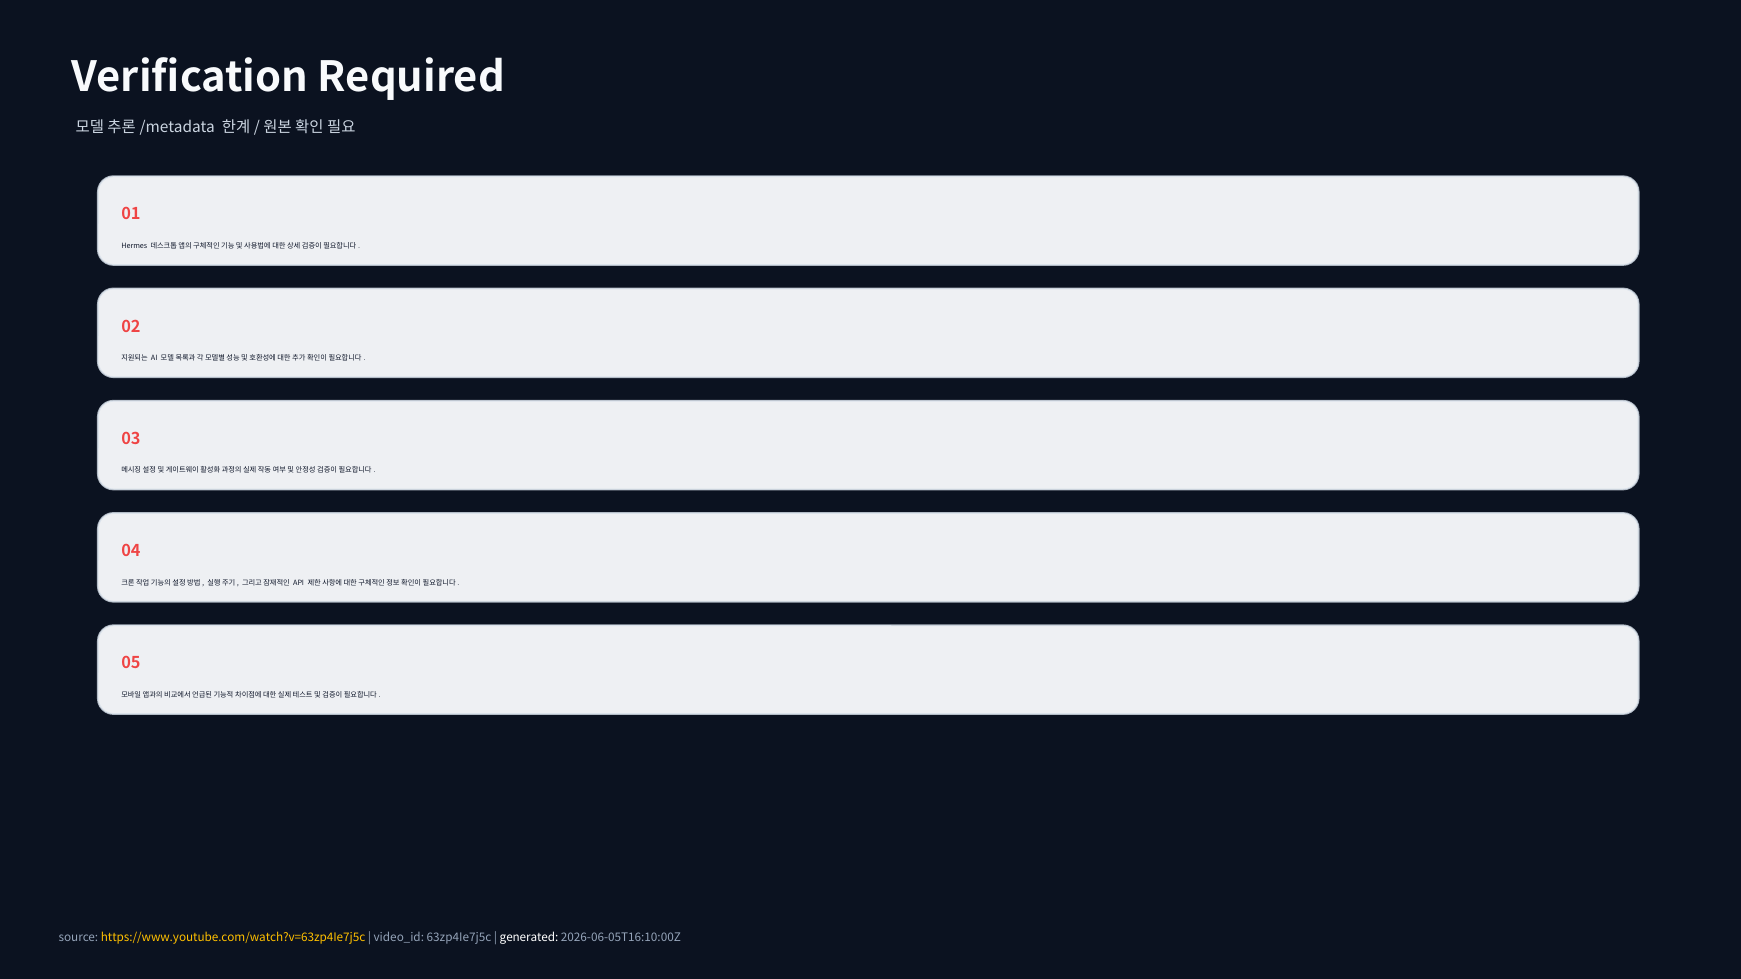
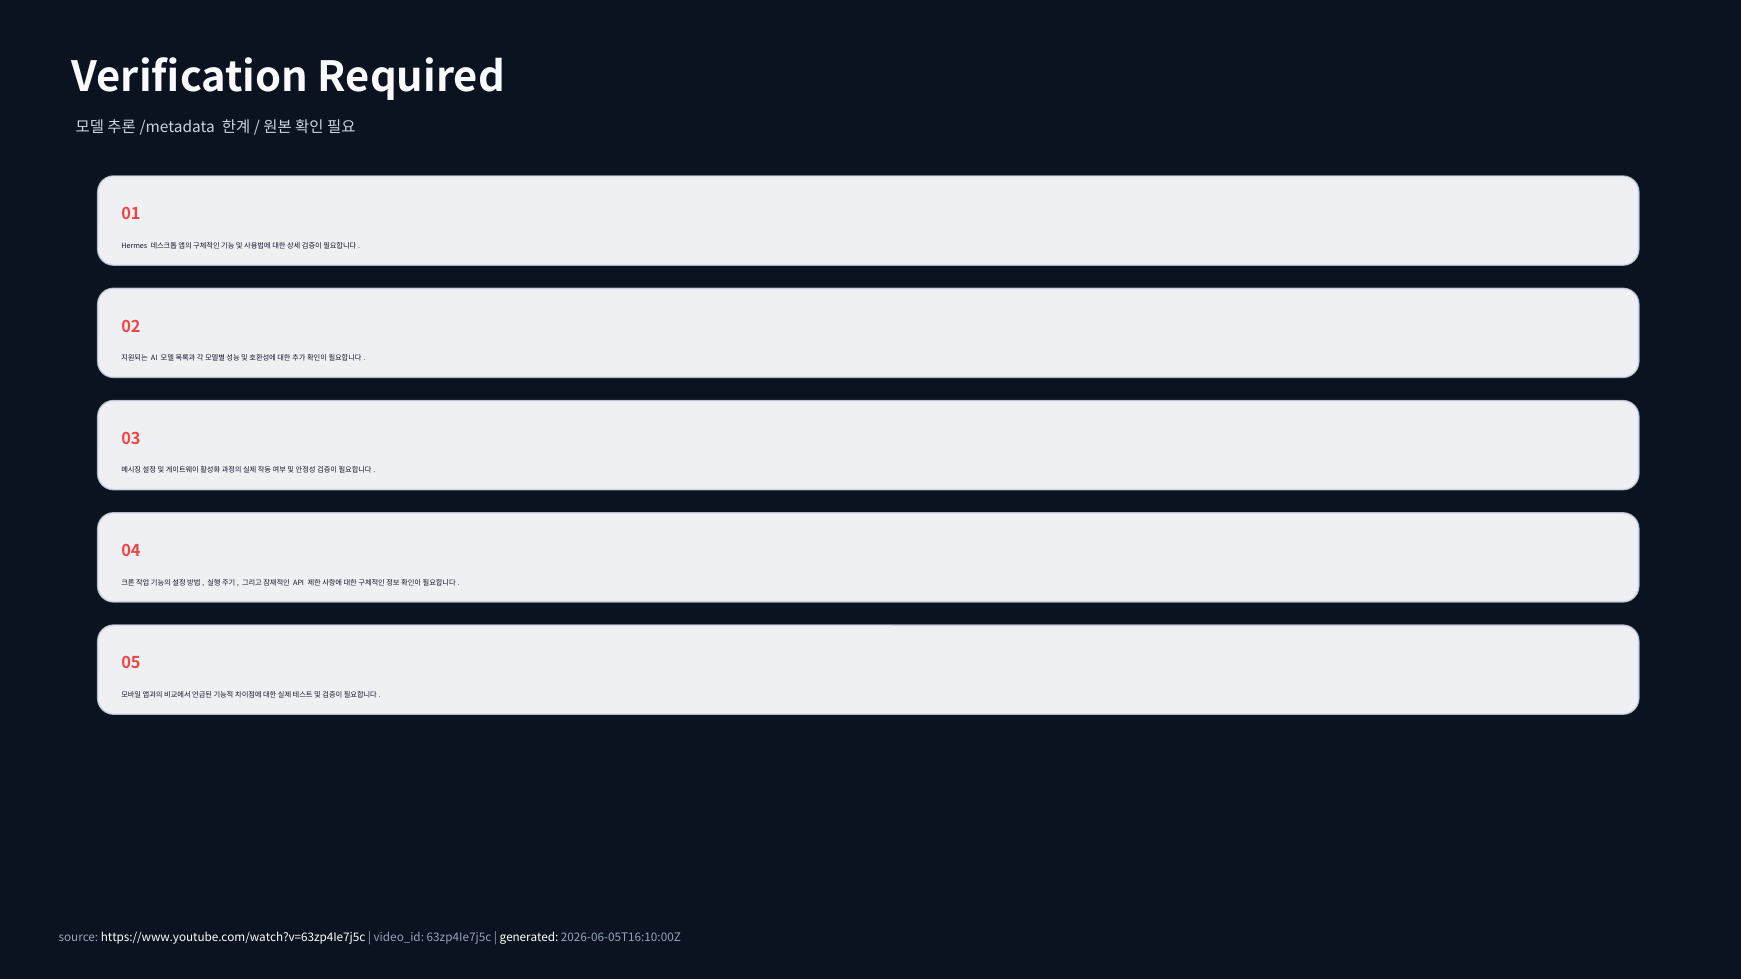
https://www.youtube.com/watch?v=63zp4Ie7j5c colour: yellow -> white
